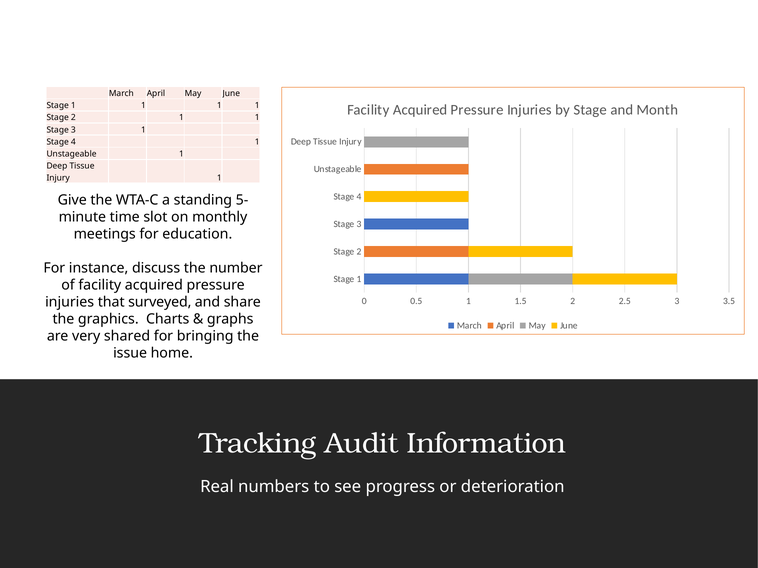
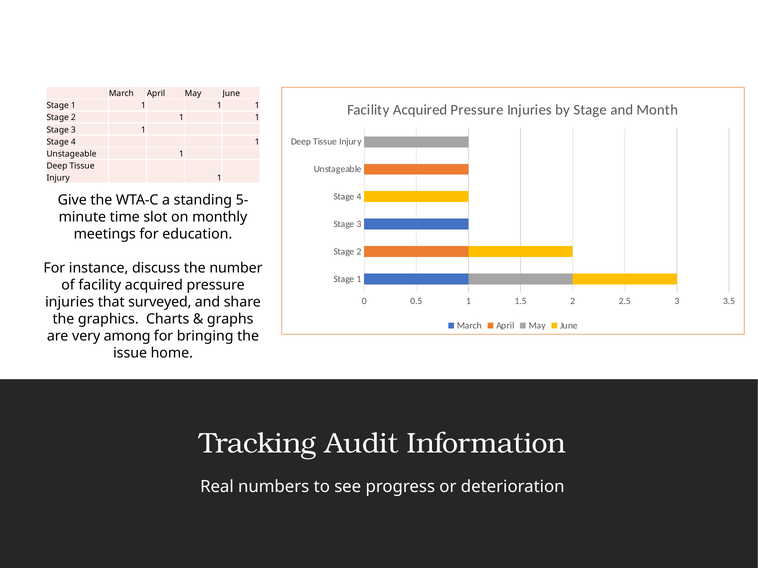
shared: shared -> among
